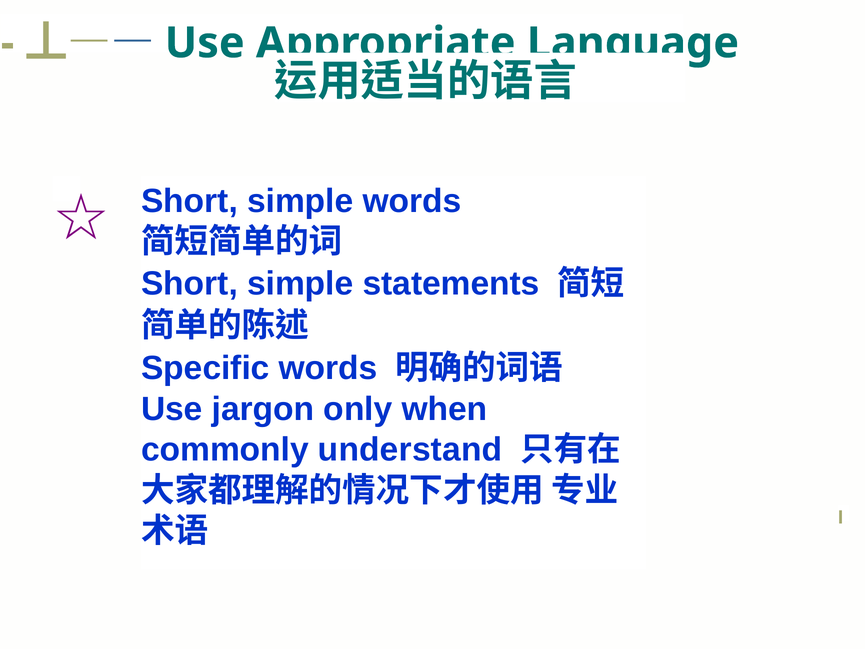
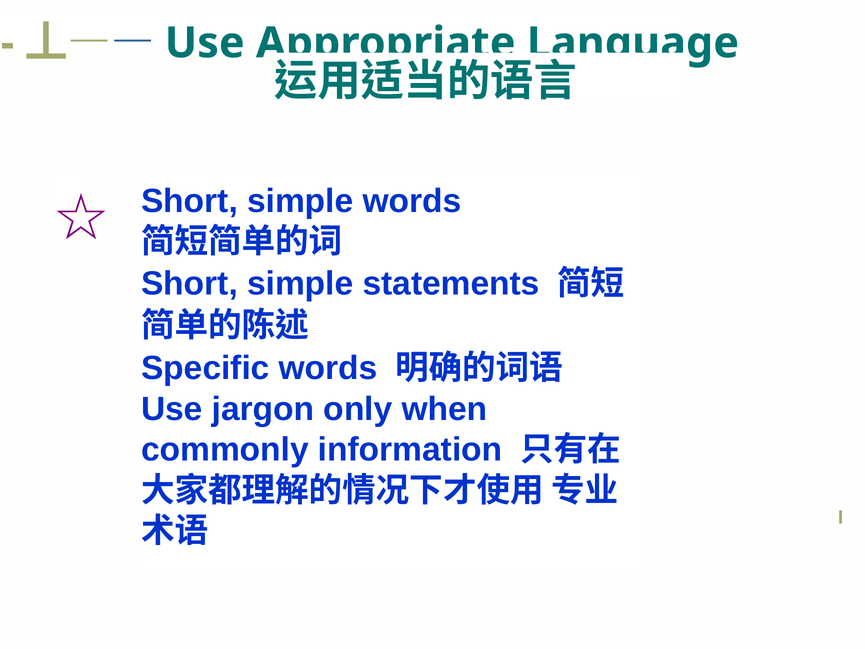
understand: understand -> information
